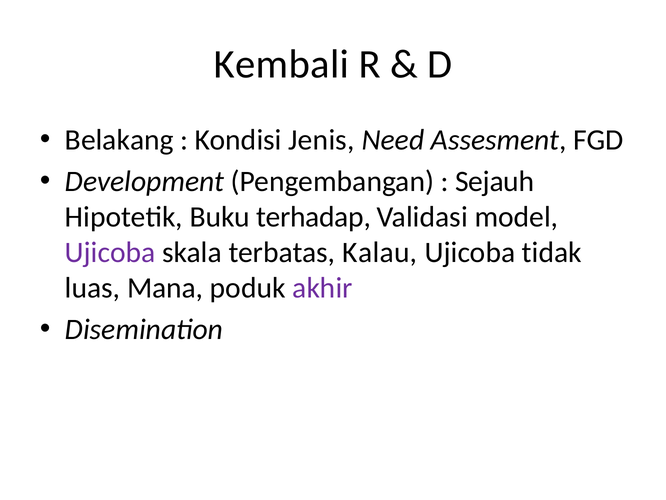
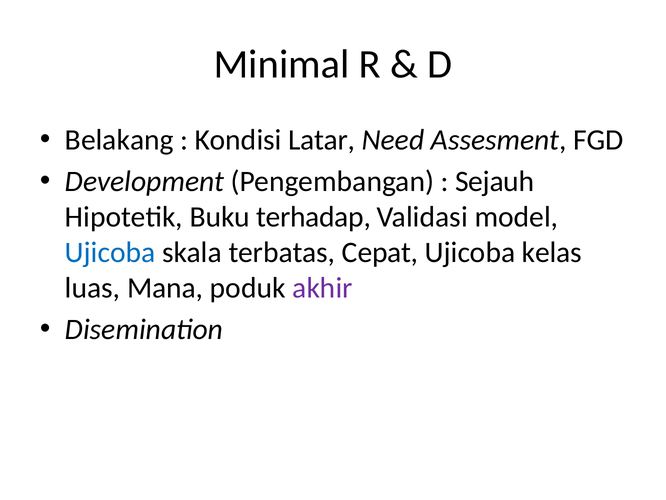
Kembali: Kembali -> Minimal
Jenis: Jenis -> Latar
Ujicoba at (110, 252) colour: purple -> blue
Kalau: Kalau -> Cepat
tidak: tidak -> kelas
